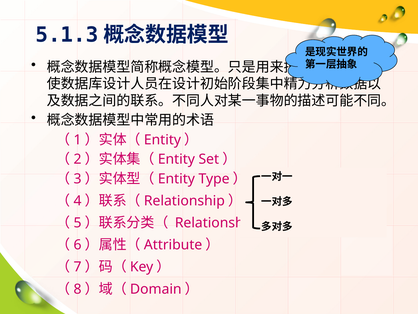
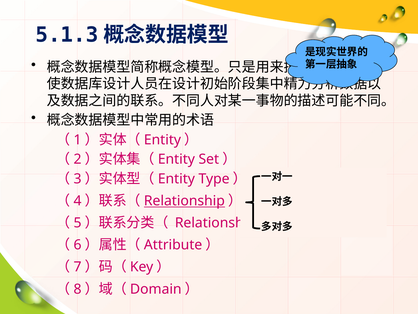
Relationship at (184, 201) underline: none -> present
